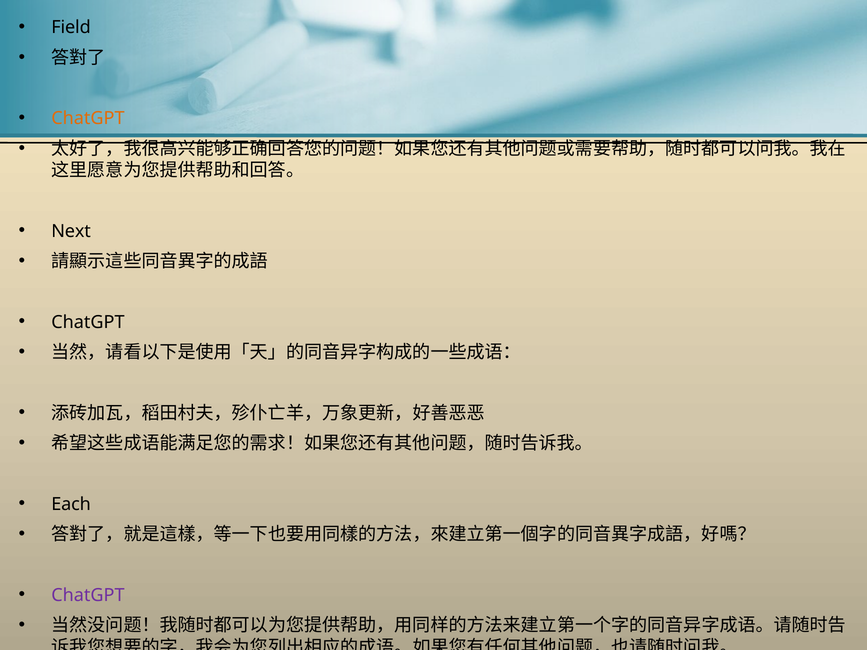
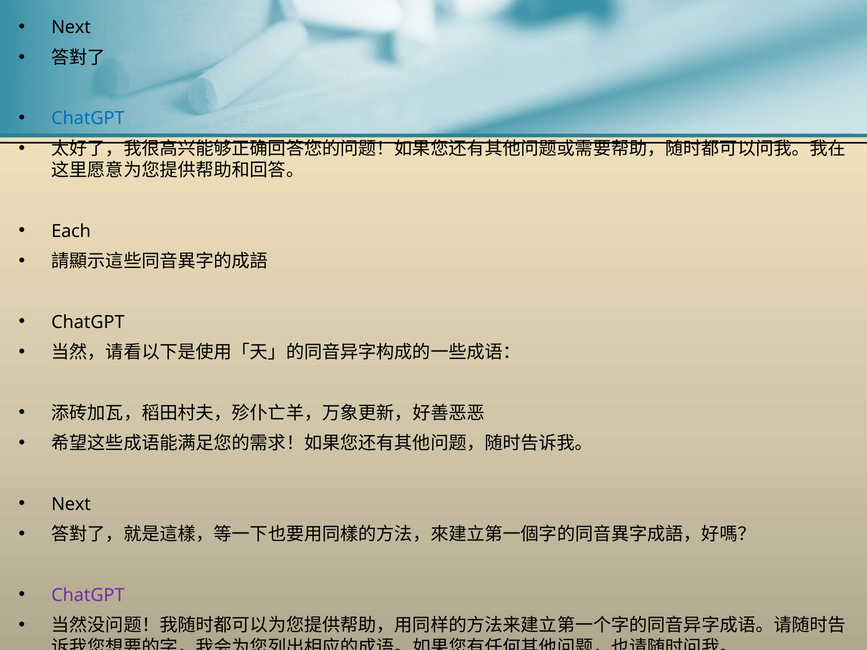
Field at (71, 27): Field -> Next
ChatGPT at (88, 118) colour: orange -> blue
Next: Next -> Each
Each at (71, 504): Each -> Next
